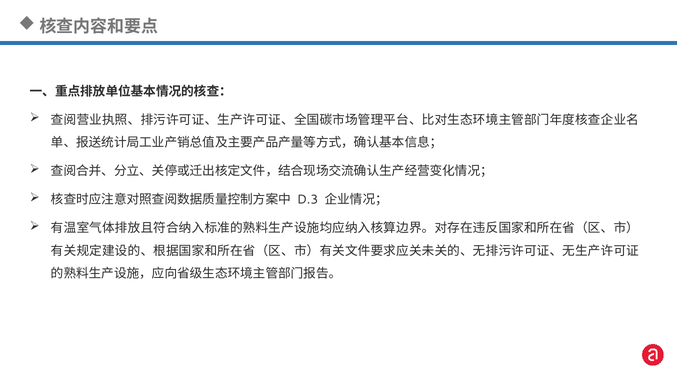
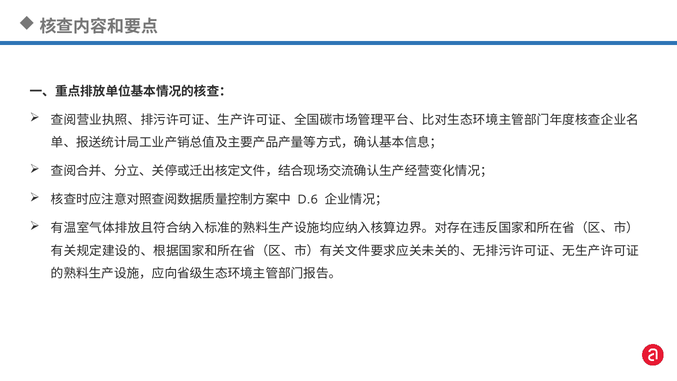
D.3: D.3 -> D.6
